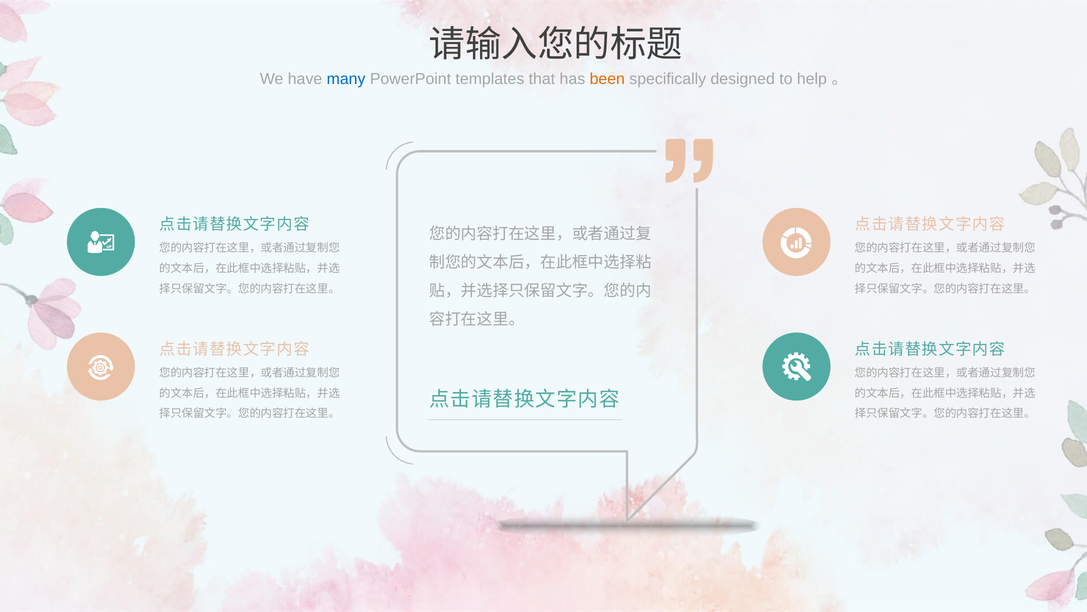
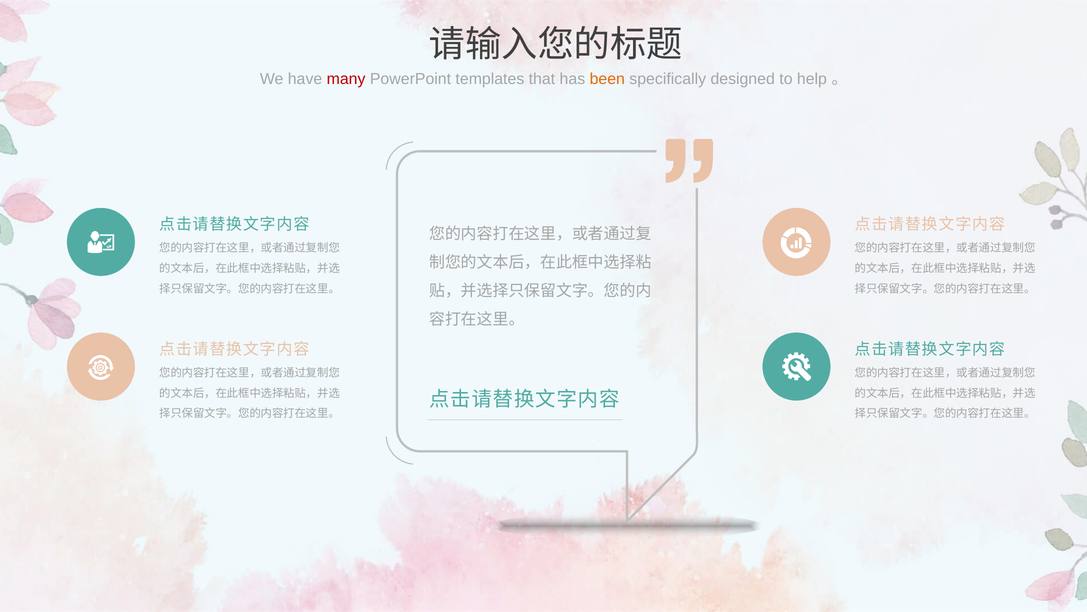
many colour: blue -> red
